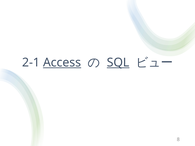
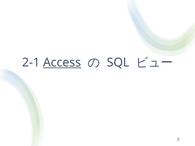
SQL underline: present -> none
